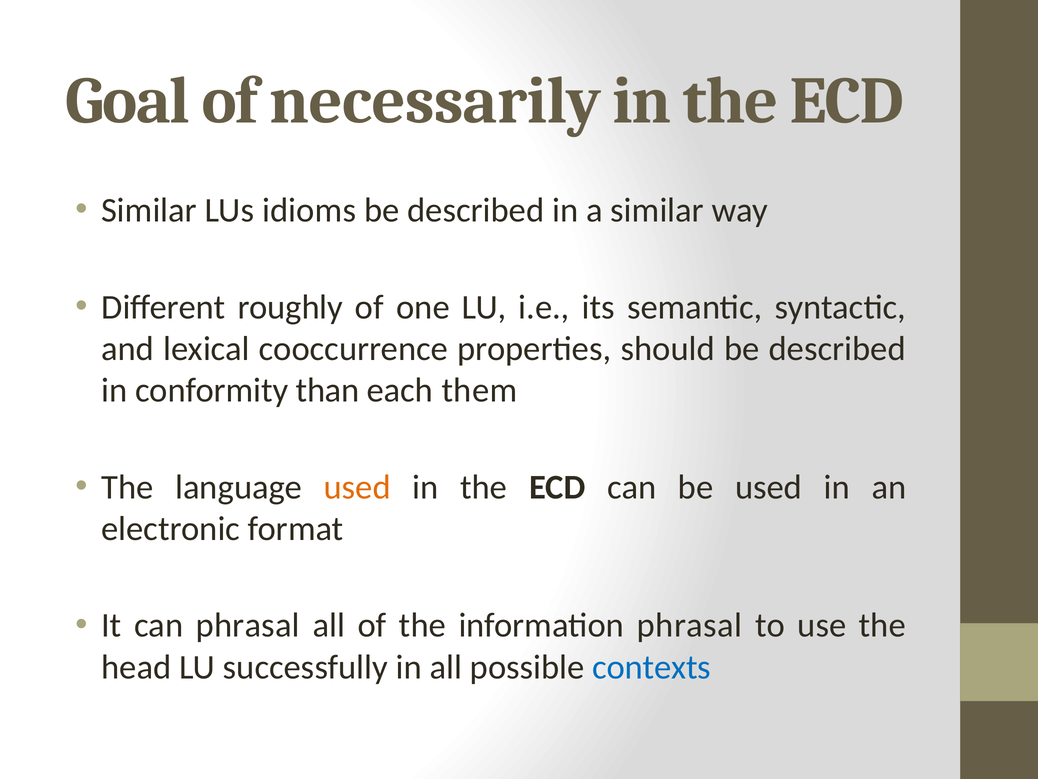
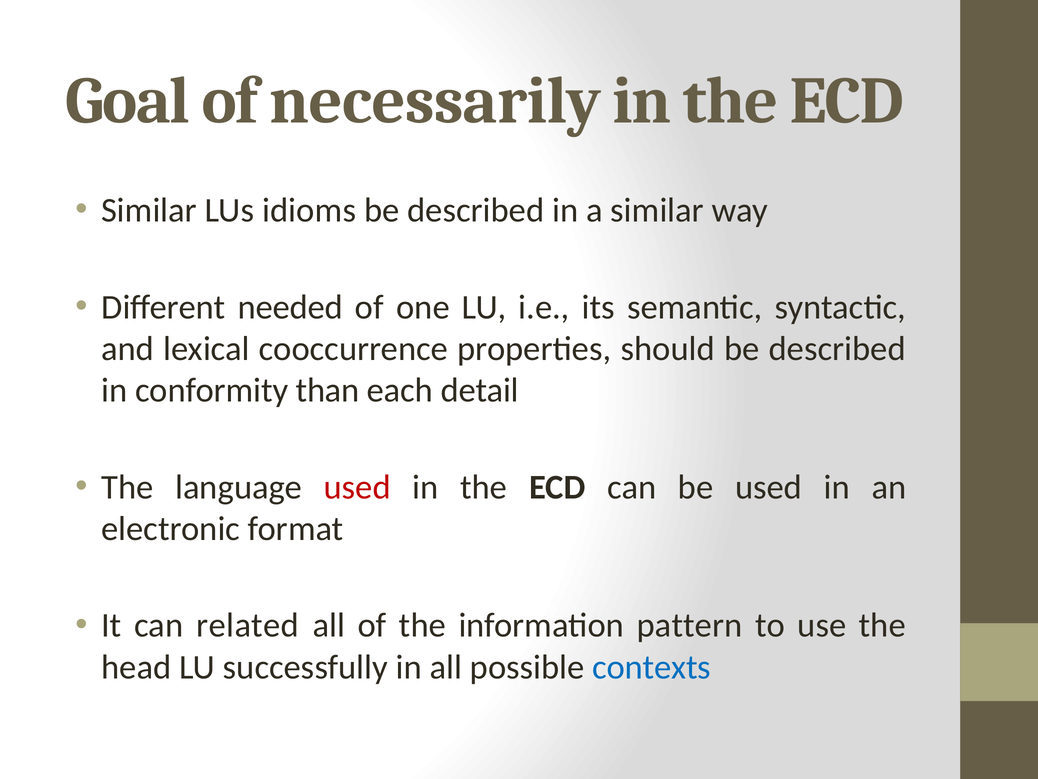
roughly: roughly -> needed
them: them -> detail
used at (357, 487) colour: orange -> red
can phrasal: phrasal -> related
information phrasal: phrasal -> pattern
